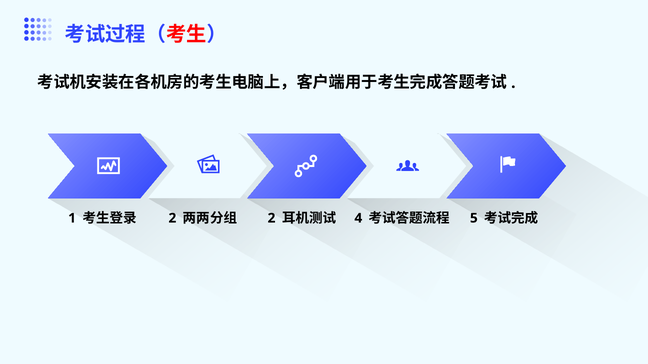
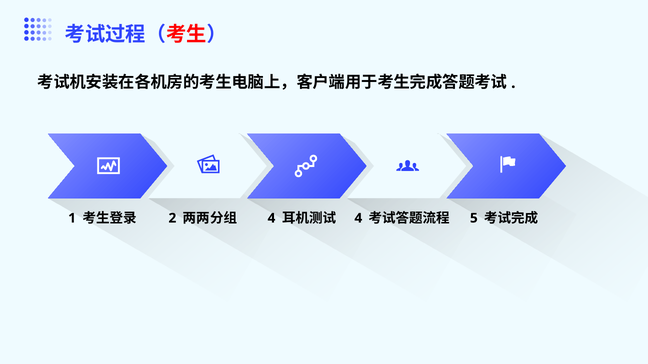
2 at (271, 218): 2 -> 4
